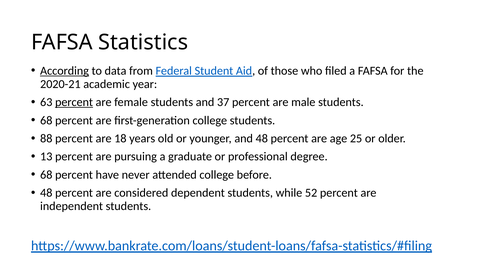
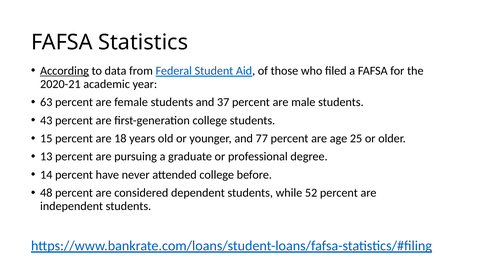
percent at (74, 102) underline: present -> none
68 at (46, 120): 68 -> 43
88: 88 -> 15
and 48: 48 -> 77
68 at (46, 174): 68 -> 14
